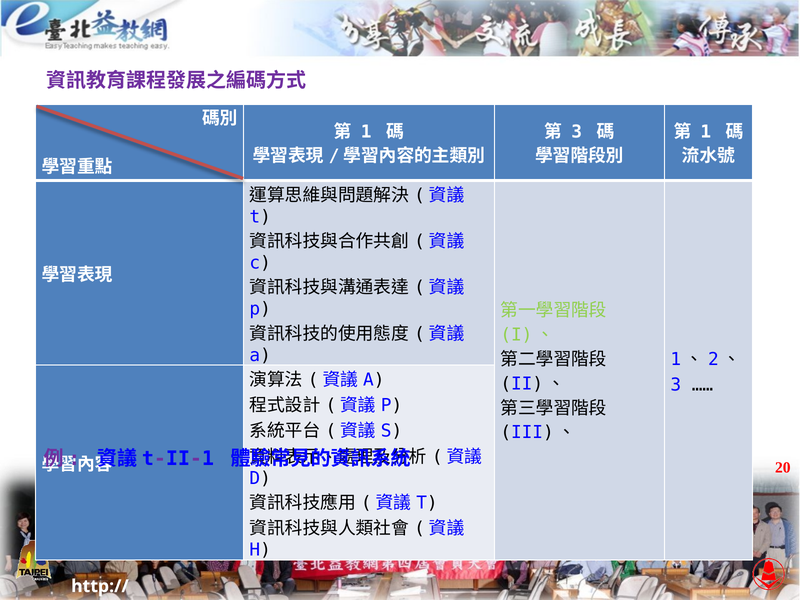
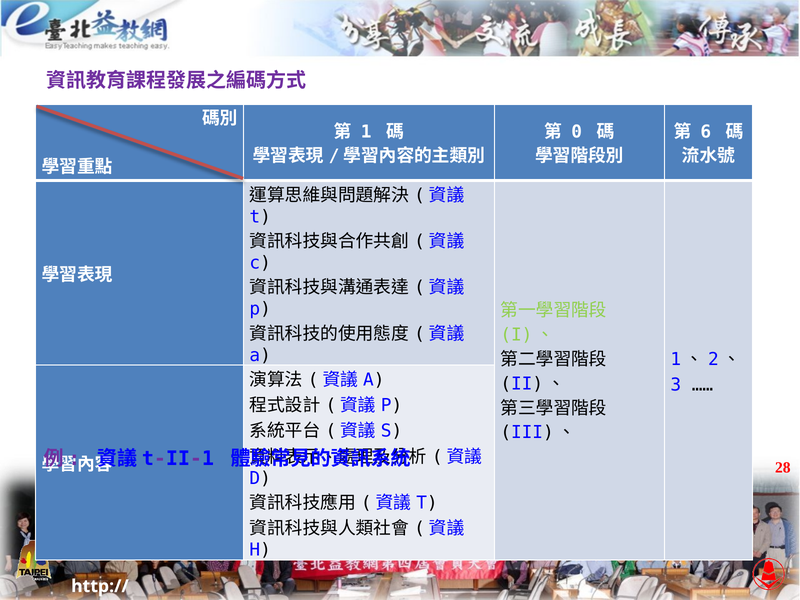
3 at (577, 132): 3 -> 0
1 at (706, 132): 1 -> 6
20: 20 -> 28
